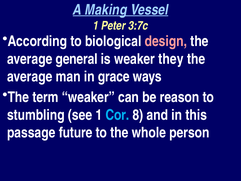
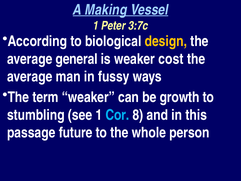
design colour: pink -> yellow
they: they -> cost
grace: grace -> fussy
reason: reason -> growth
